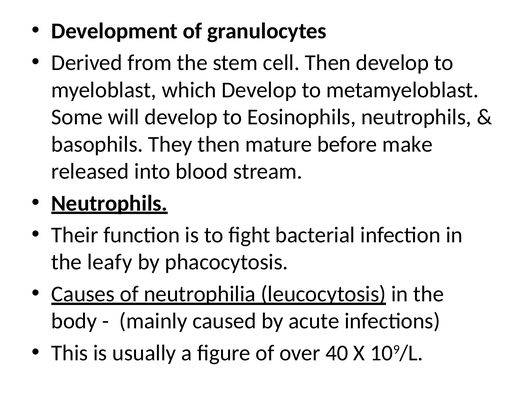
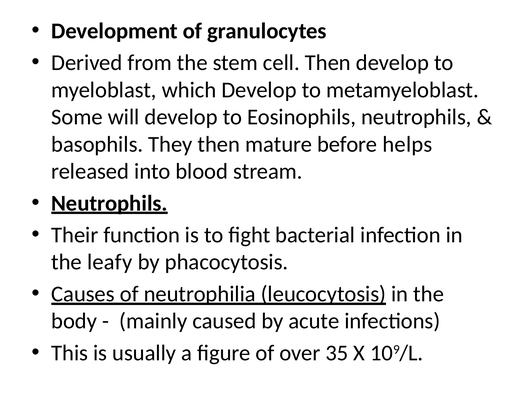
make: make -> helps
40: 40 -> 35
